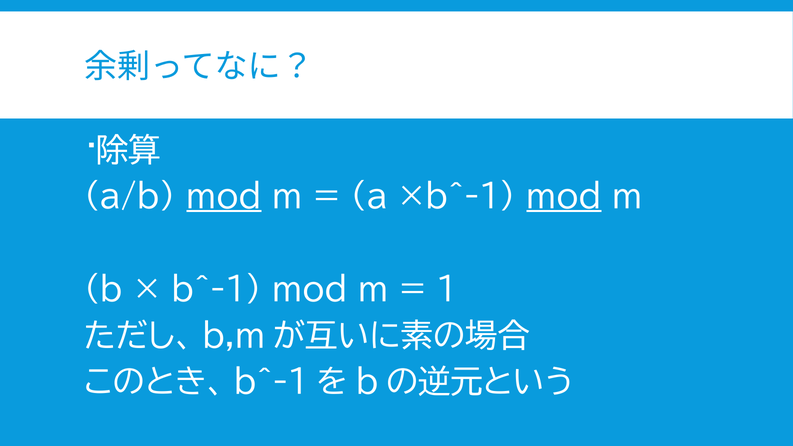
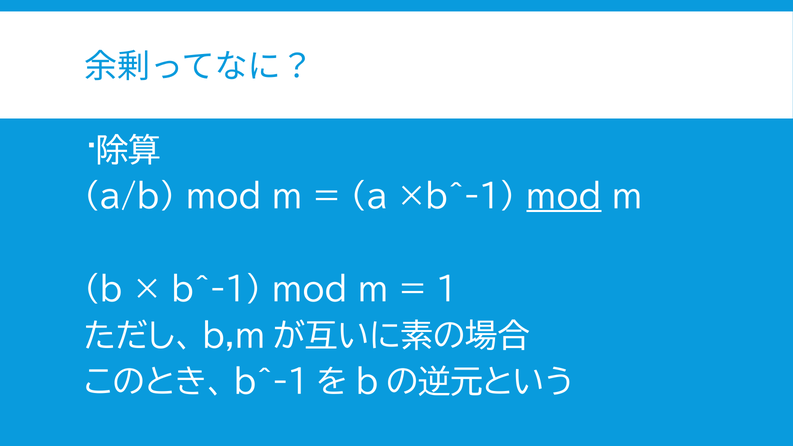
mod at (224, 197) underline: present -> none
